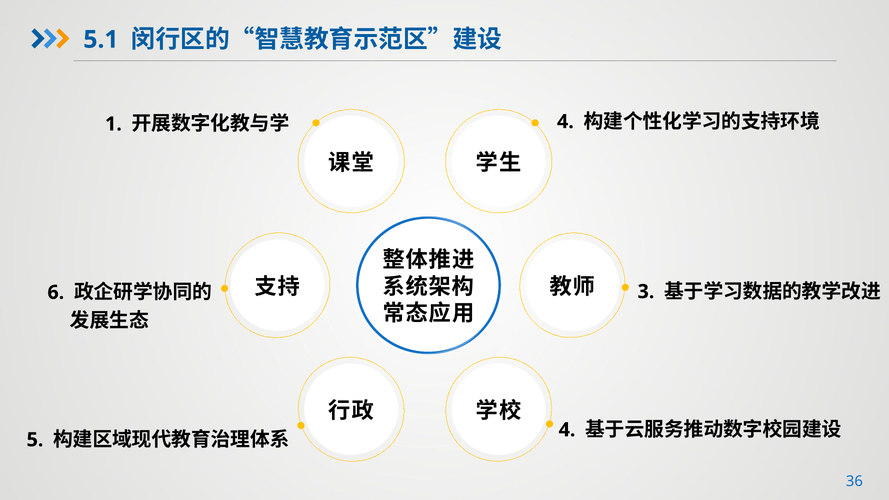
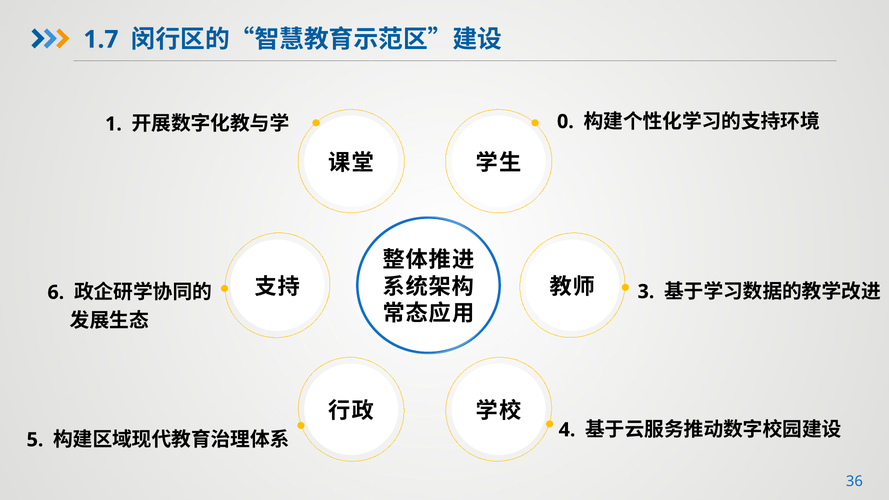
5.1: 5.1 -> 1.7
4 at (565, 122): 4 -> 0
